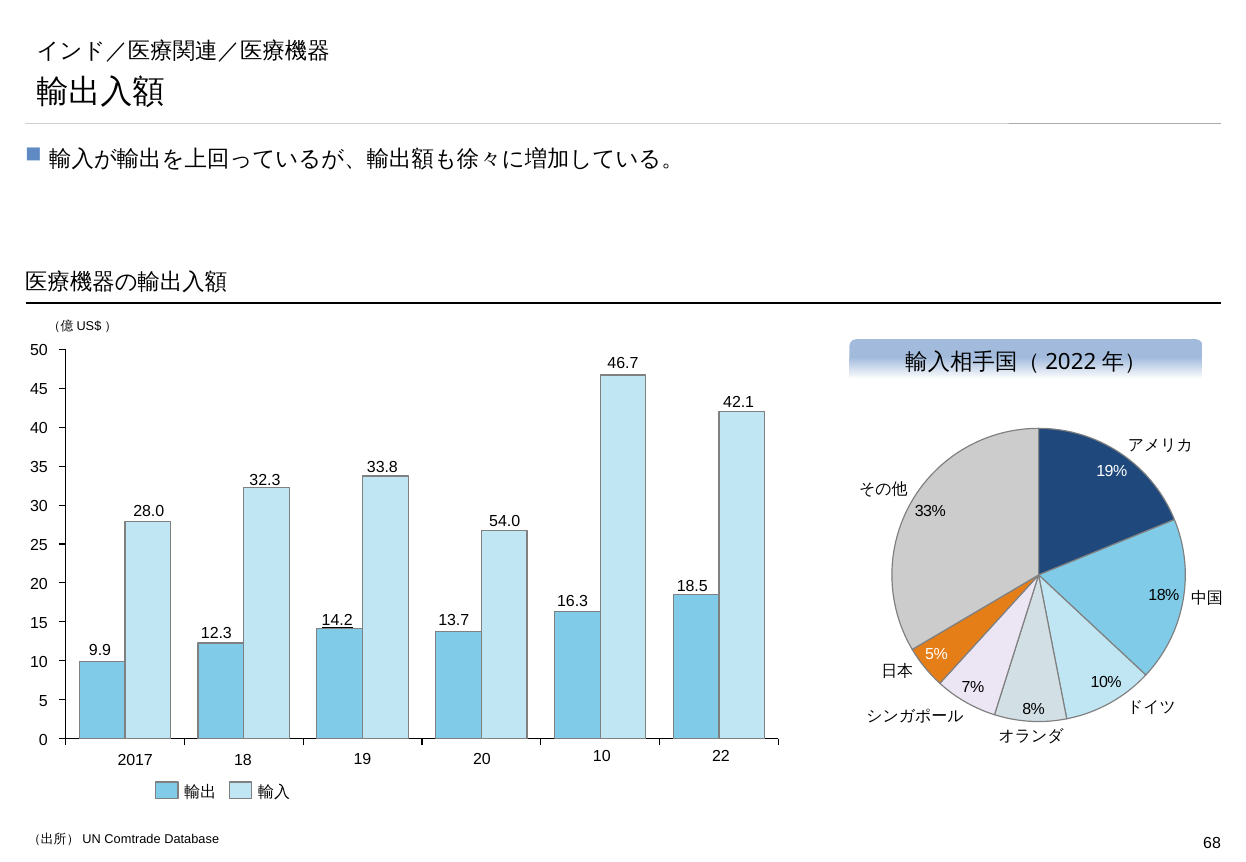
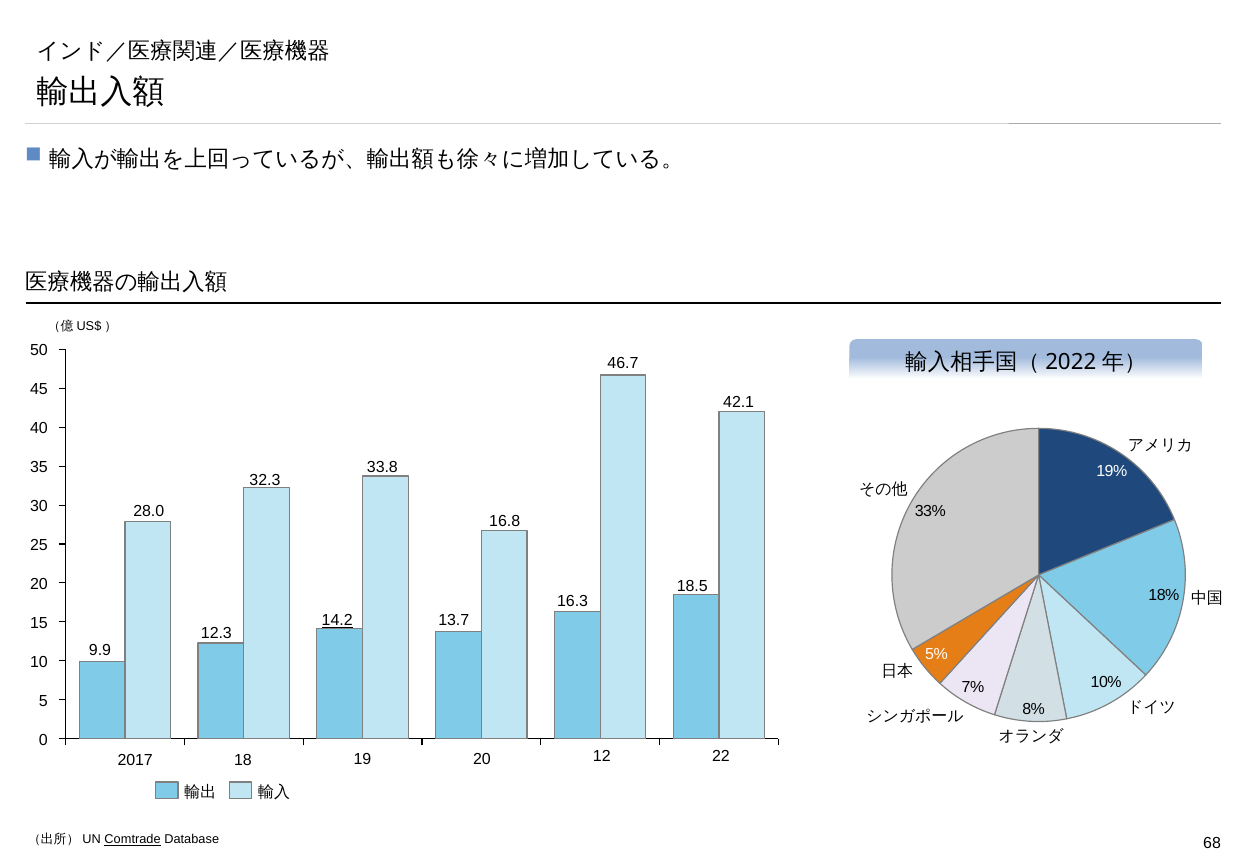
54.0: 54.0 -> 16.8
19 10: 10 -> 12
Comtrade underline: none -> present
